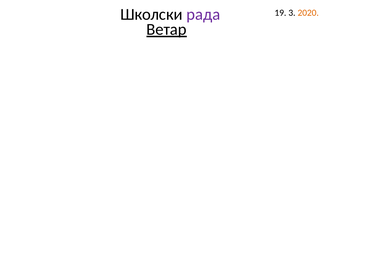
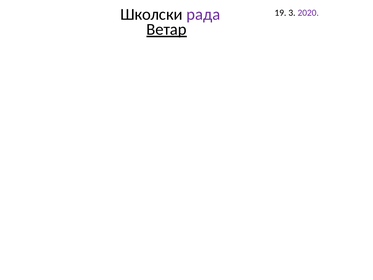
2020 colour: orange -> purple
